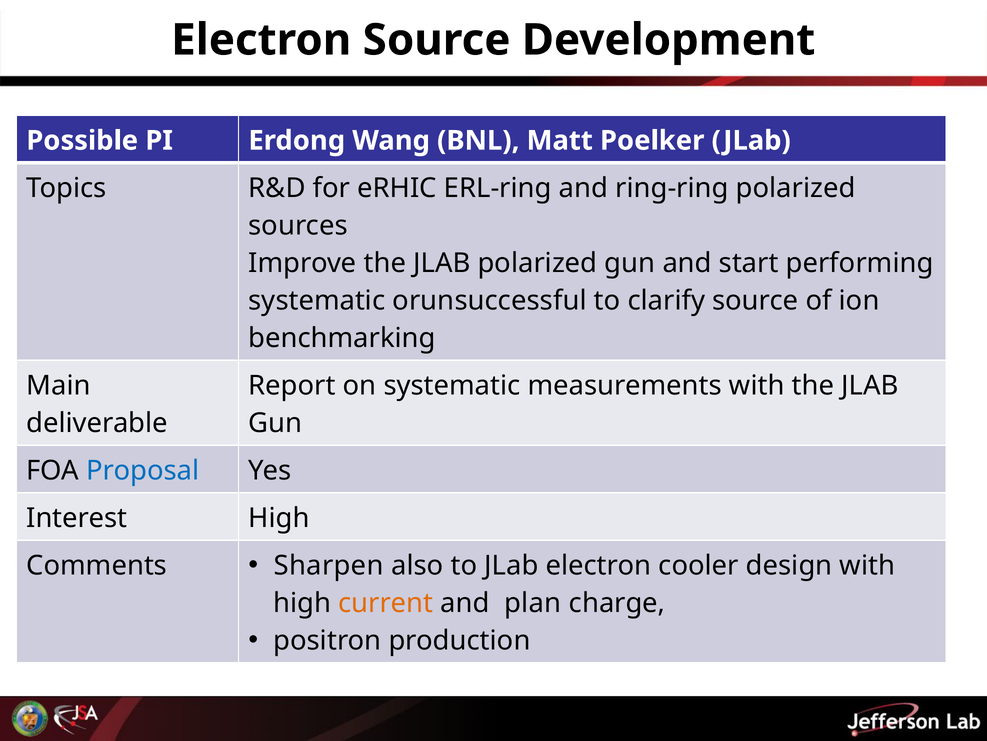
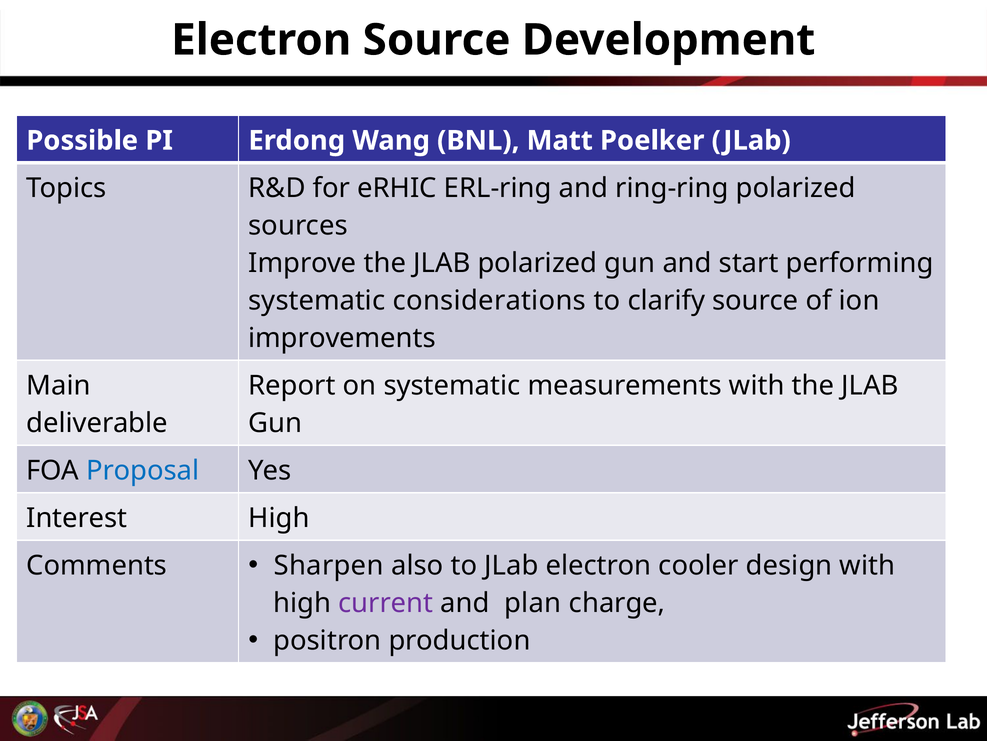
orunsuccessful: orunsuccessful -> considerations
benchmarking: benchmarking -> improvements
current colour: orange -> purple
